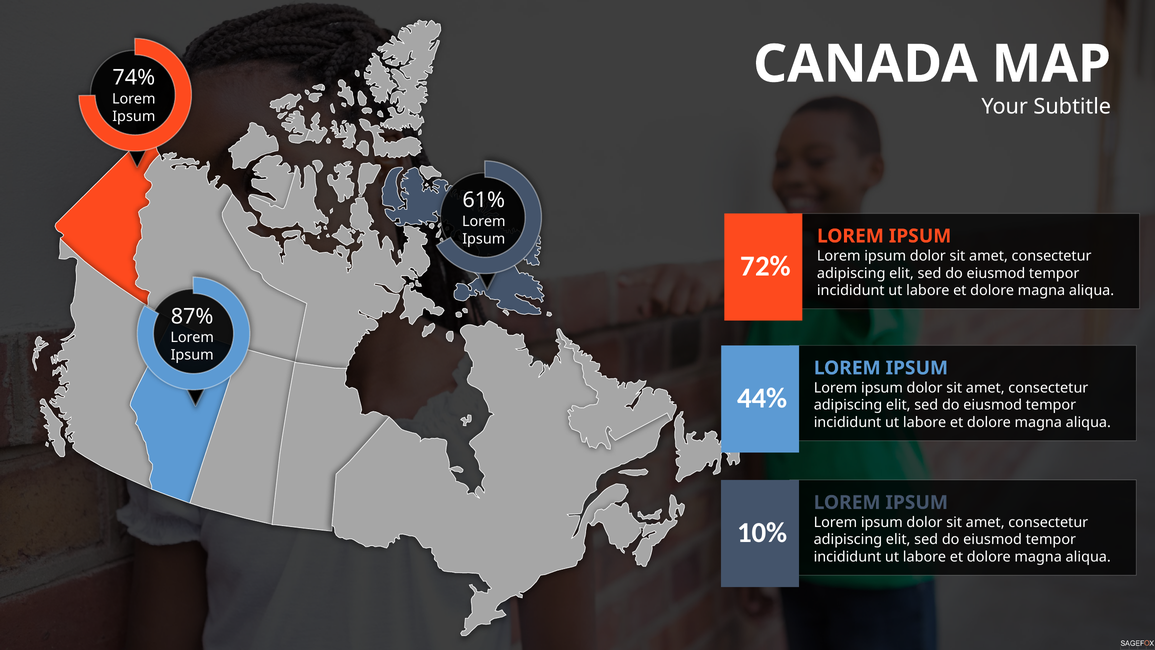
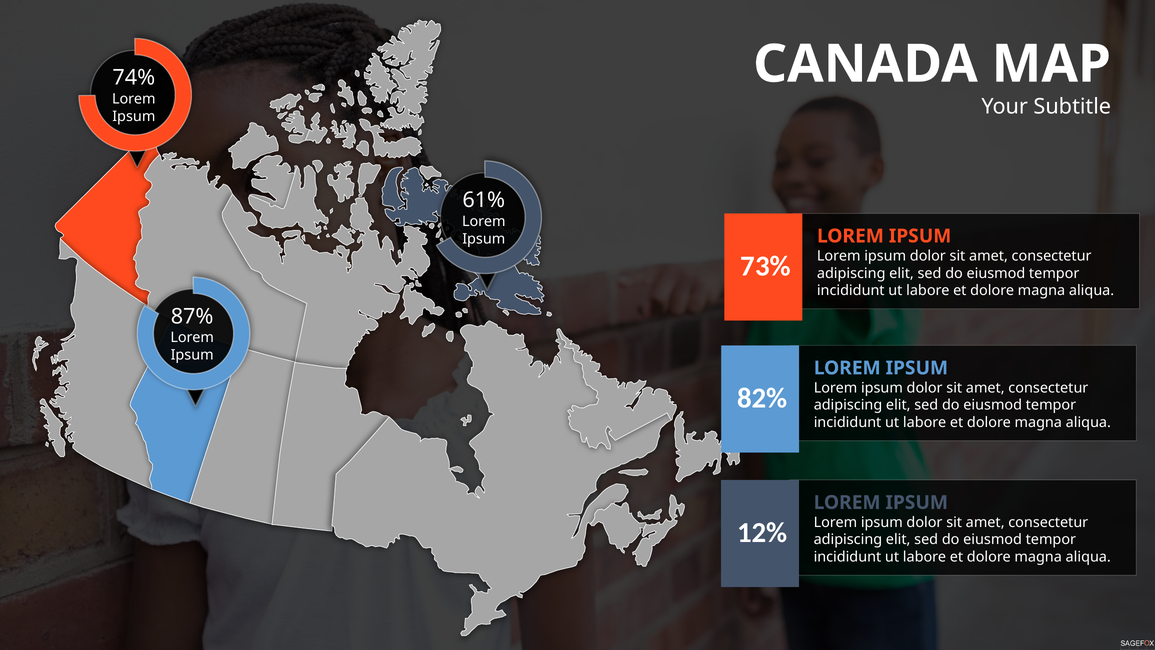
72%: 72% -> 73%
44%: 44% -> 82%
10%: 10% -> 12%
